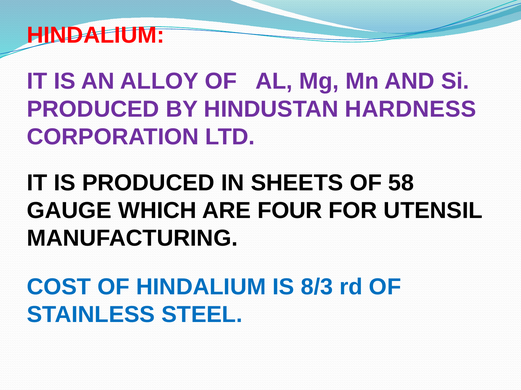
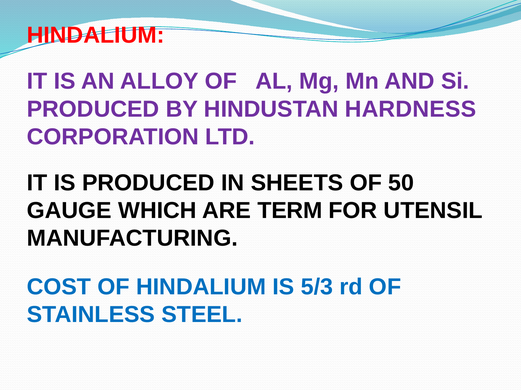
58: 58 -> 50
FOUR: FOUR -> TERM
8/3: 8/3 -> 5/3
